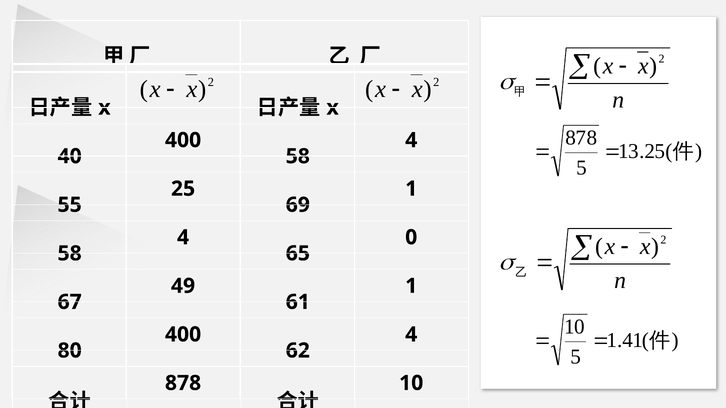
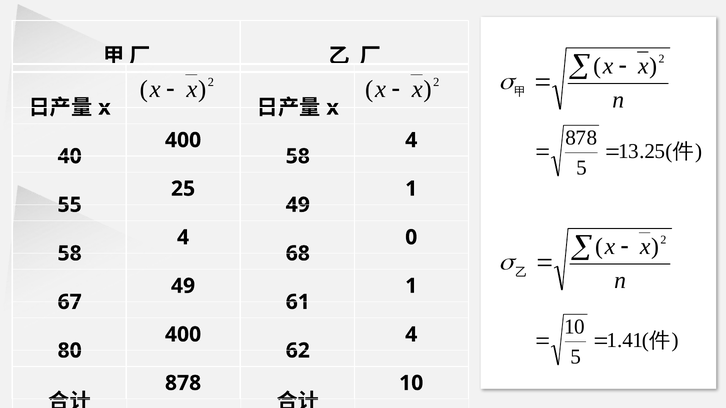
55 69: 69 -> 49
65: 65 -> 68
